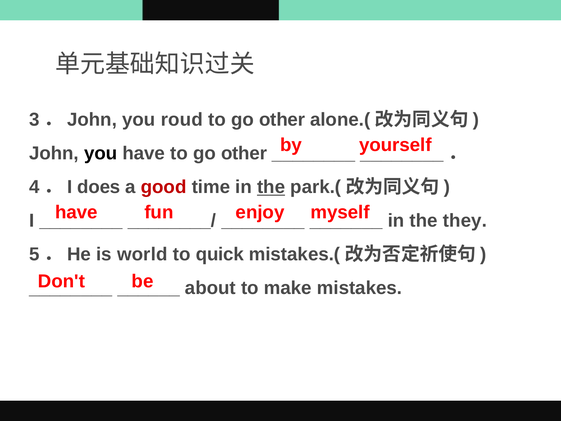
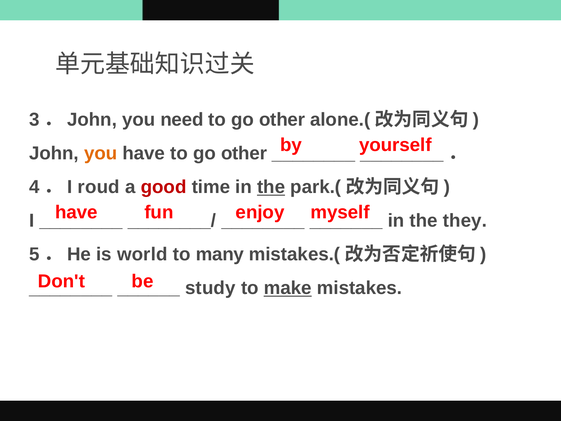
roud: roud -> need
you at (101, 153) colour: black -> orange
does: does -> roud
quick: quick -> many
about: about -> study
make underline: none -> present
